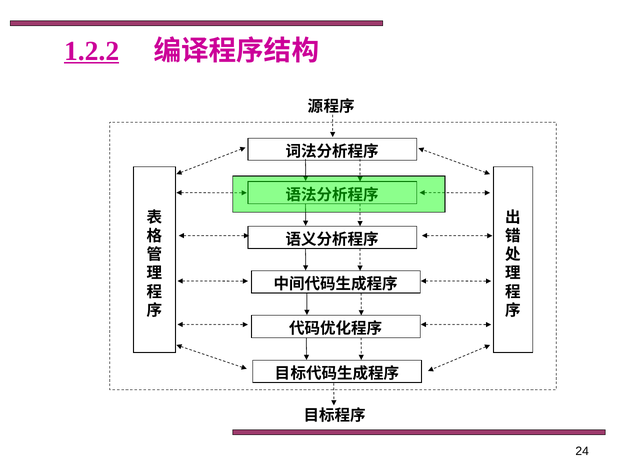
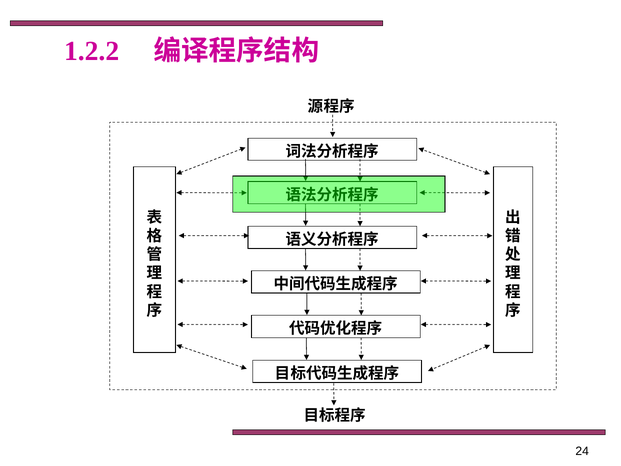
1.2.2 underline: present -> none
